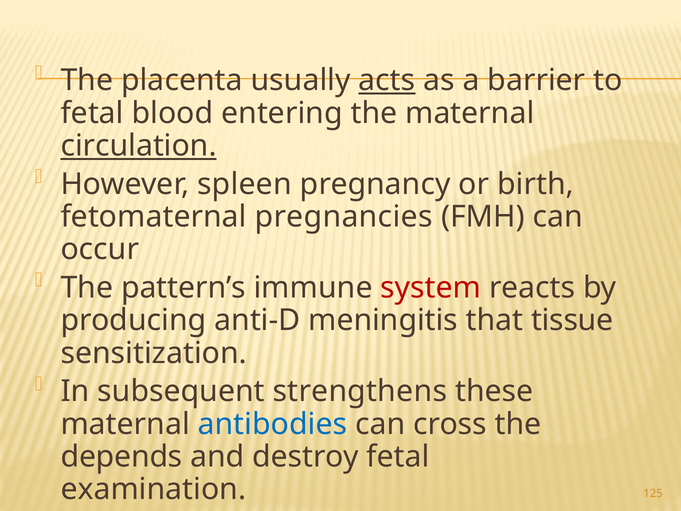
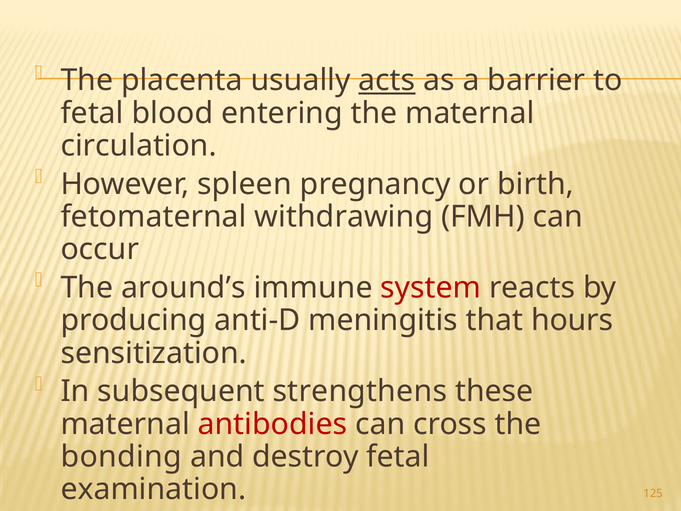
circulation underline: present -> none
pregnancies: pregnancies -> withdrawing
pattern’s: pattern’s -> around’s
tissue: tissue -> hours
antibodies colour: blue -> red
depends: depends -> bonding
